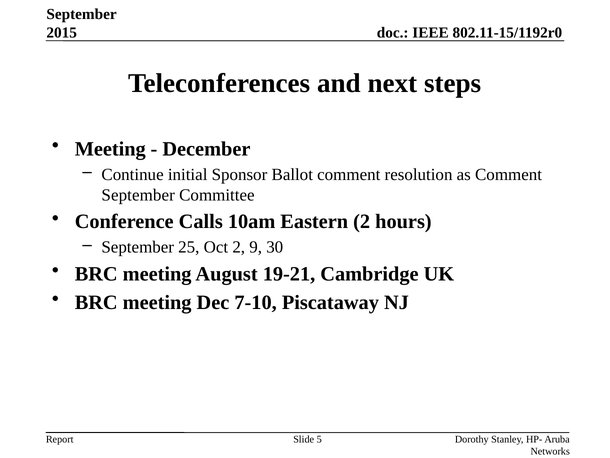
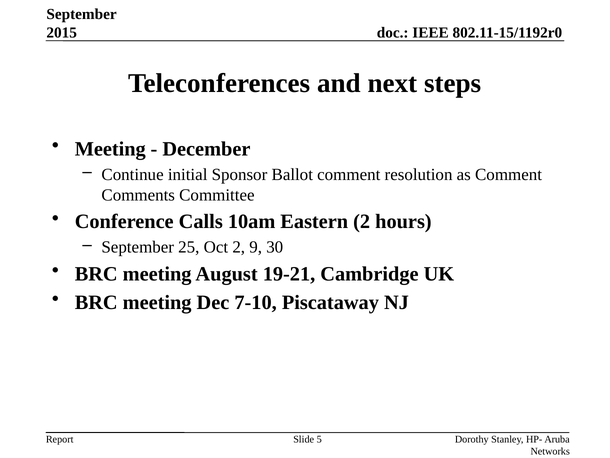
September at (138, 195): September -> Comments
